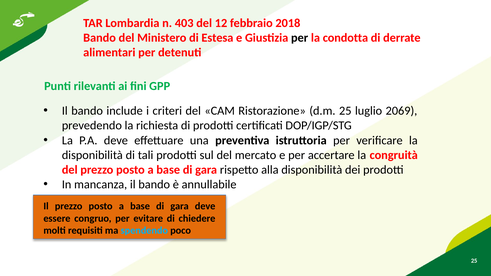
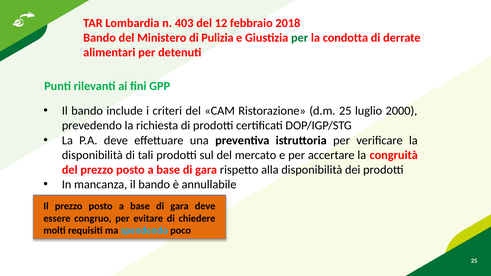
Estesa: Estesa -> Pulizia
per at (300, 38) colour: black -> green
2069: 2069 -> 2000
